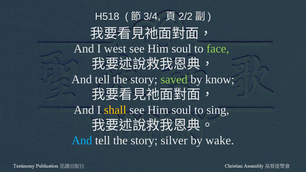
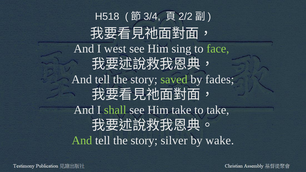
soul at (181, 49): soul -> sing
know: know -> fades
shall colour: yellow -> light green
soul at (181, 110): soul -> take
to sing: sing -> take
And at (82, 141) colour: light blue -> light green
